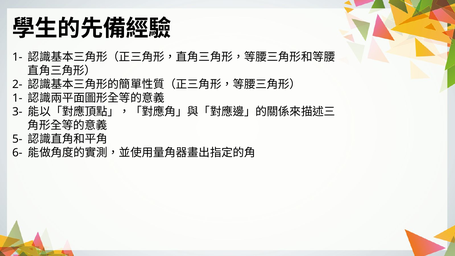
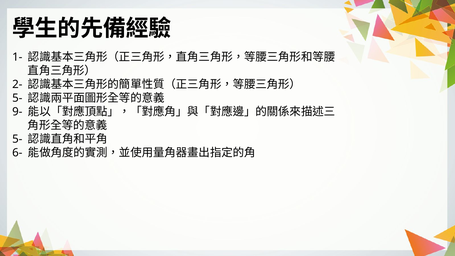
1- at (17, 98): 1- -> 5-
3-: 3- -> 9-
